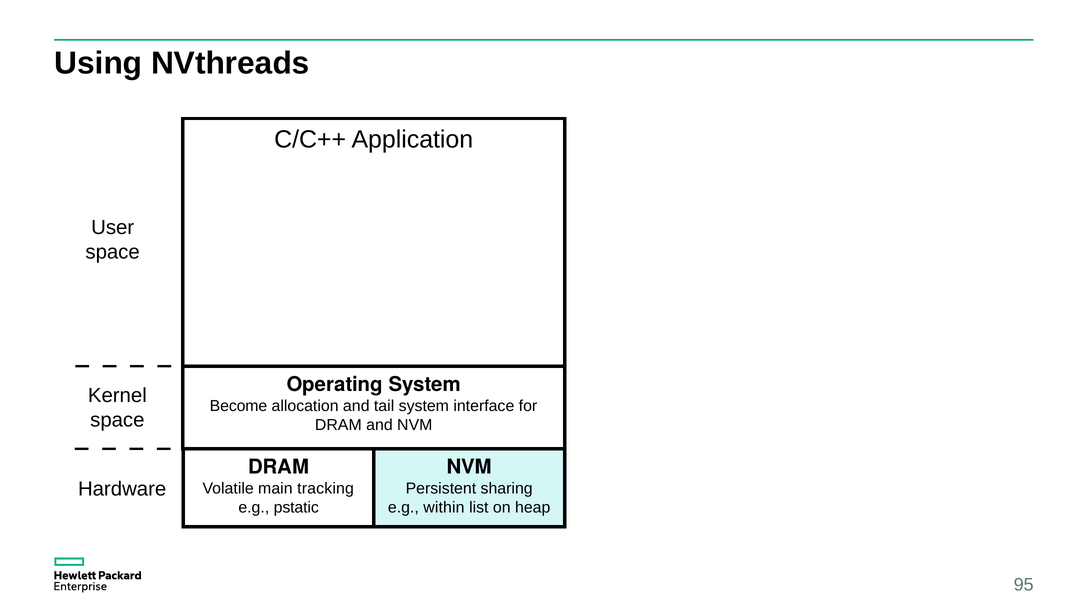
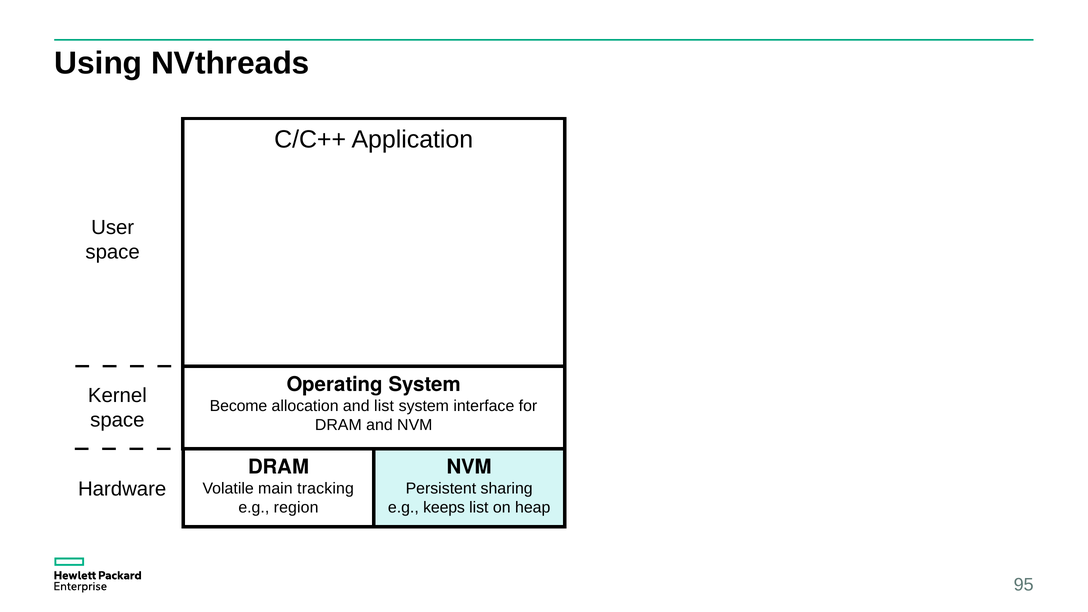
and tail: tail -> list
pstatic: pstatic -> region
within: within -> keeps
